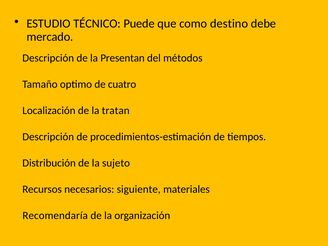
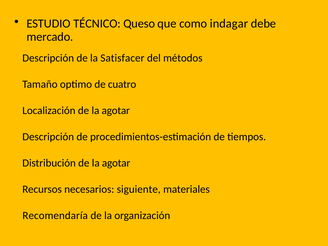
Puede: Puede -> Queso
destino: destino -> indagar
Presentan: Presentan -> Satisfacer
Localización de la tratan: tratan -> agotar
Distribución de la sujeto: sujeto -> agotar
